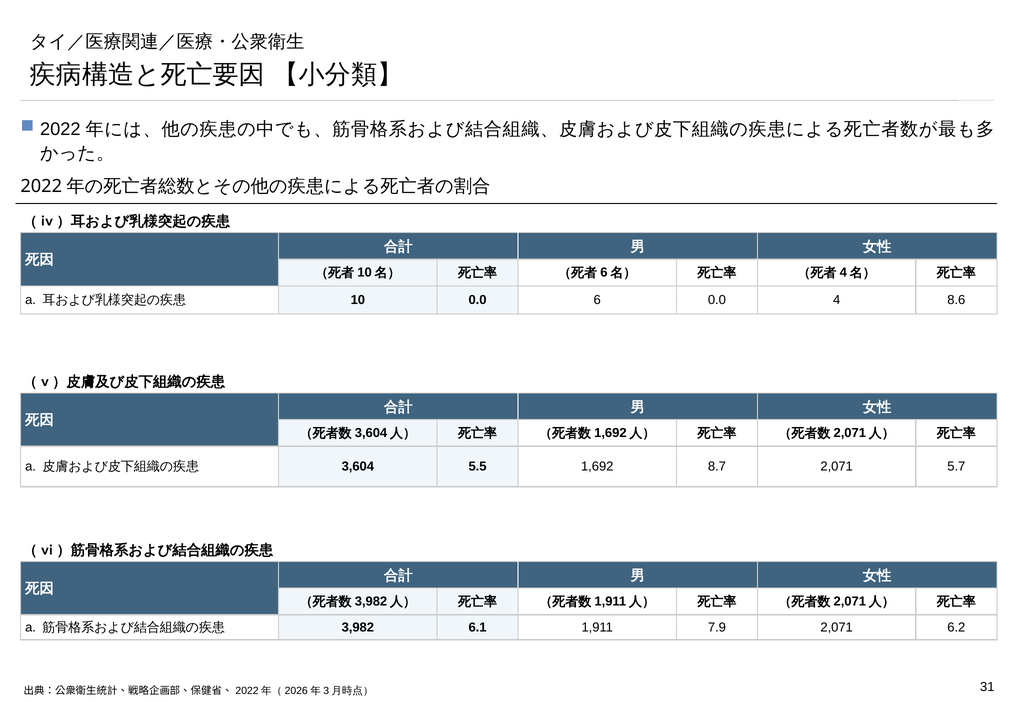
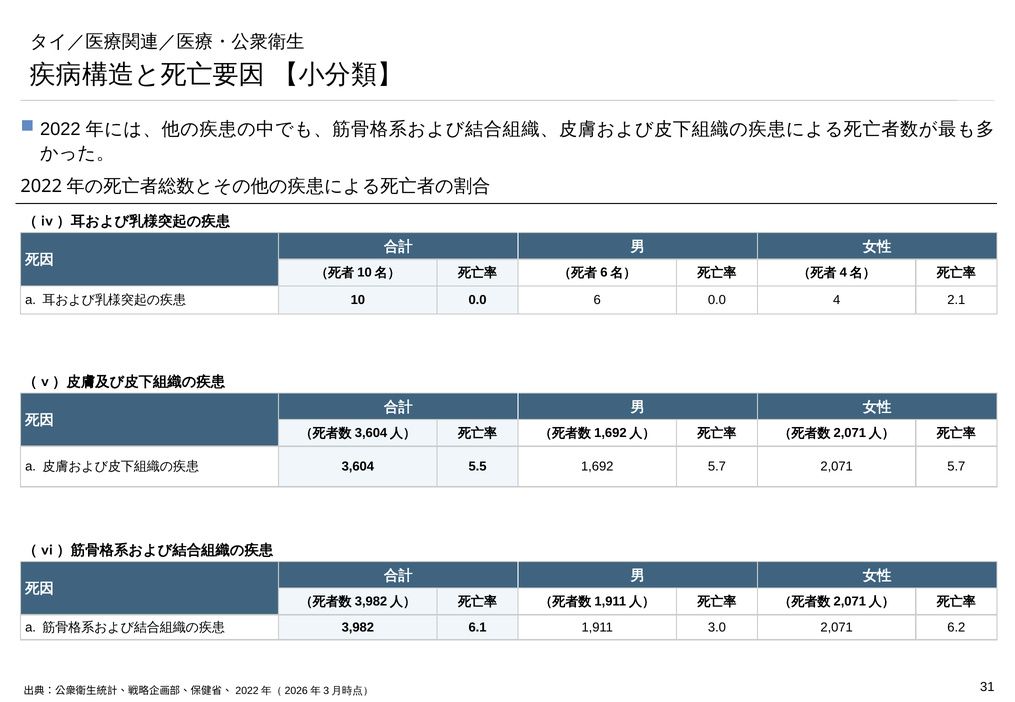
8.6: 8.6 -> 2.1
1,692 8.7: 8.7 -> 5.7
7.9: 7.9 -> 3.0
